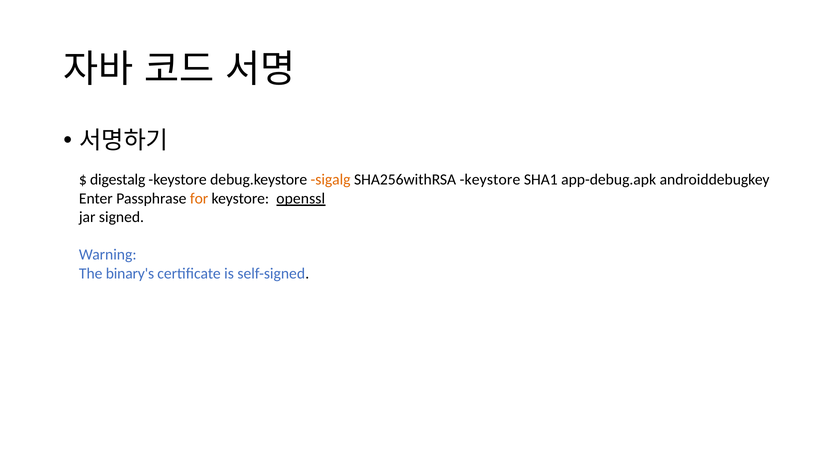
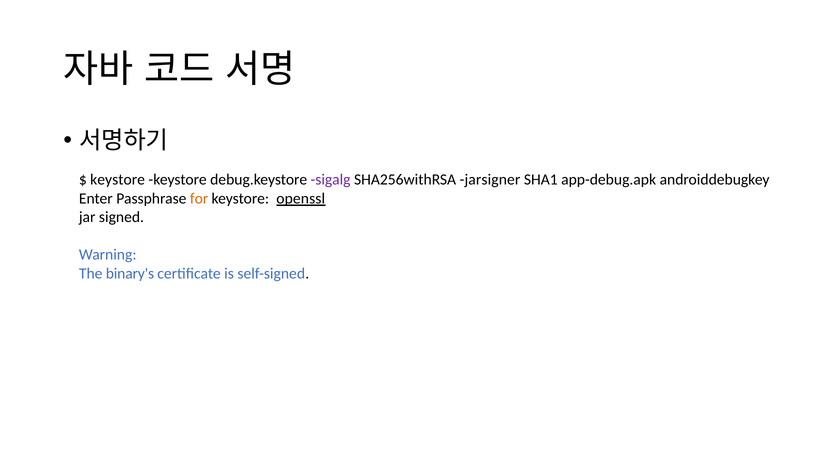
digestalg at (118, 180): digestalg -> keystore
sigalg colour: orange -> purple
SHA256withRSA keystore: keystore -> jarsigner
